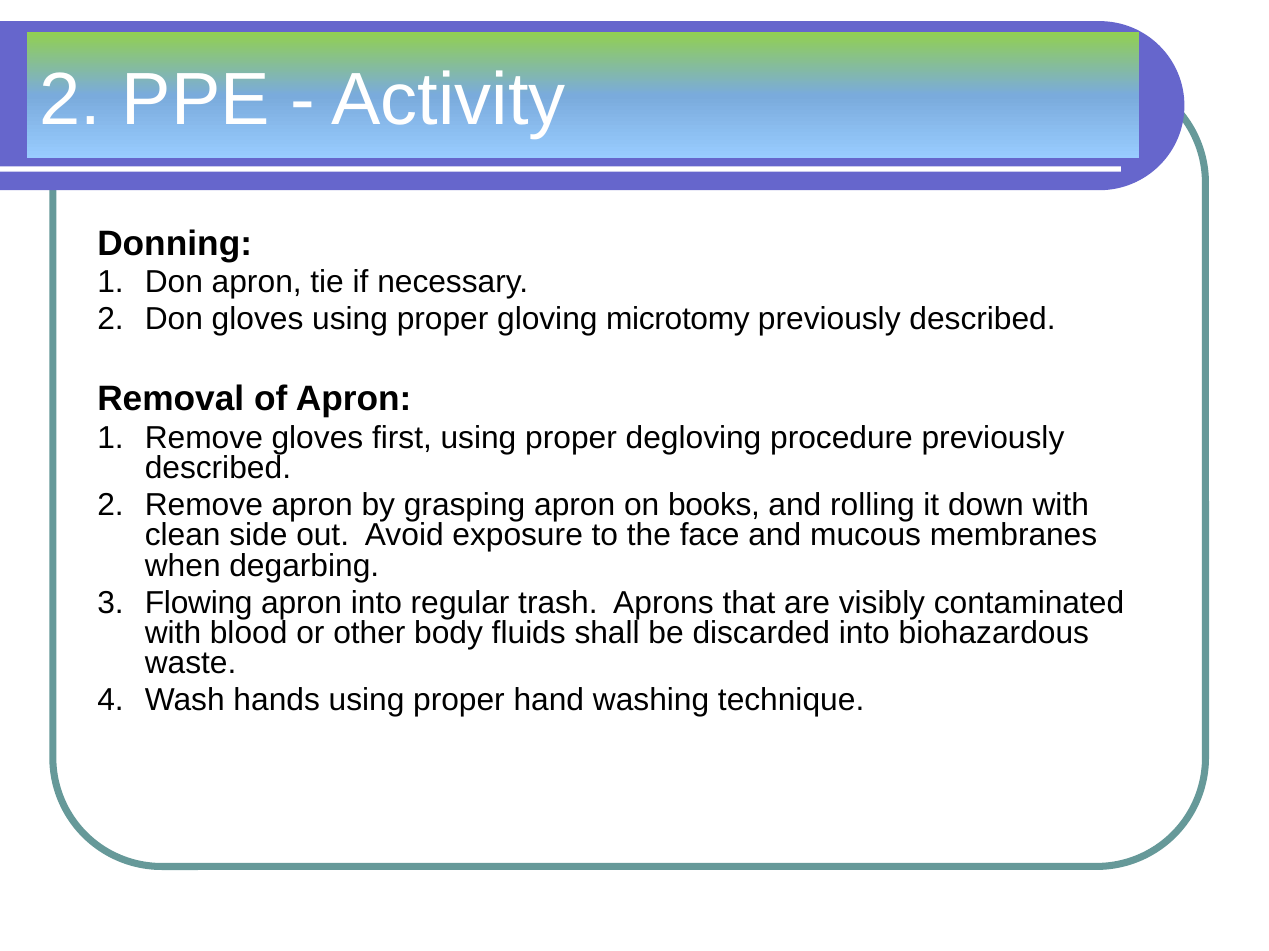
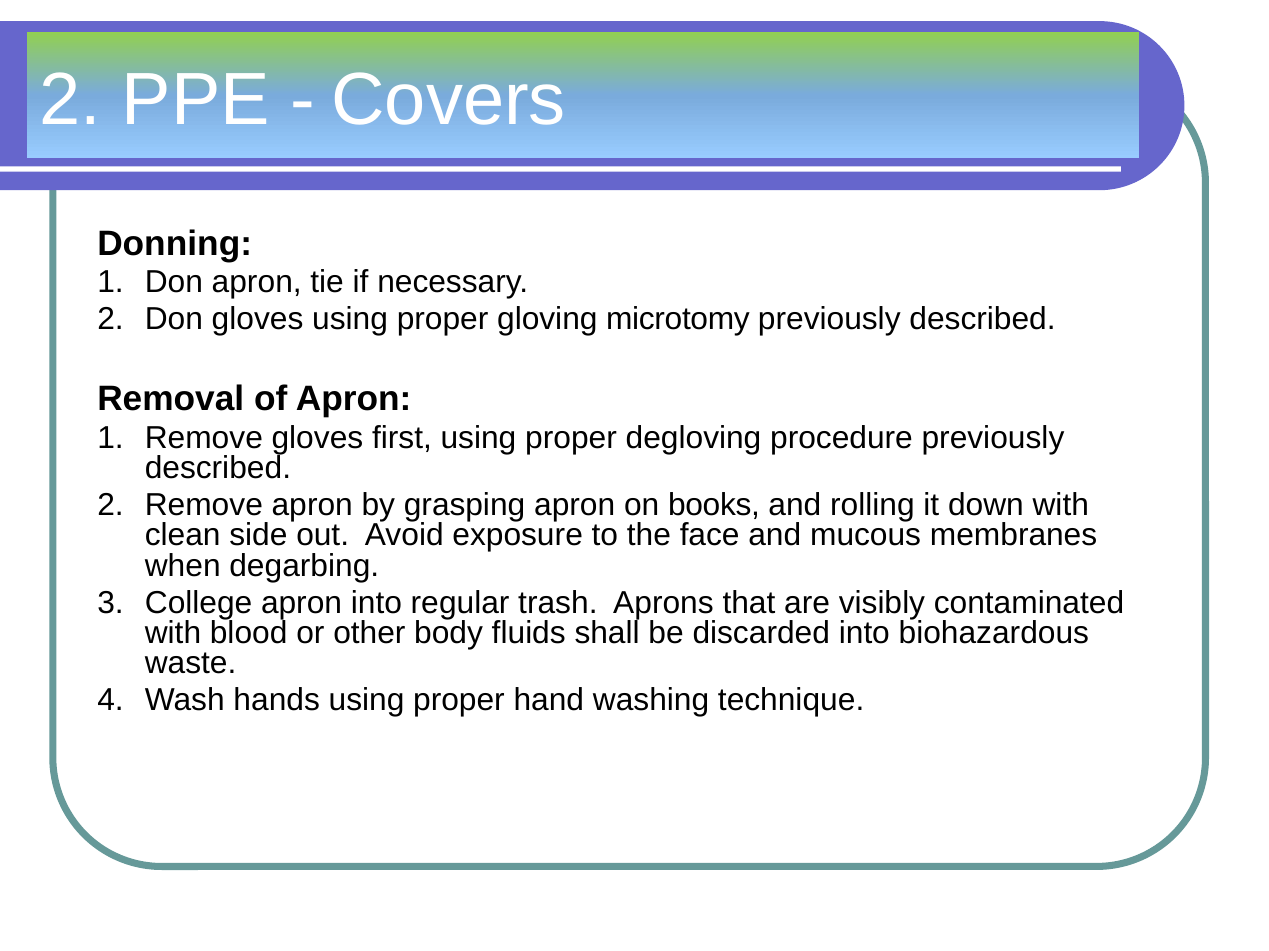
Activity: Activity -> Covers
Flowing: Flowing -> College
